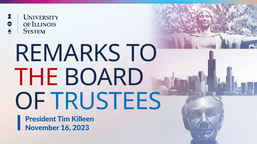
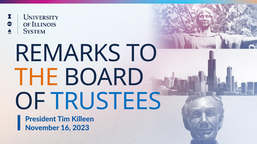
THE colour: red -> orange
